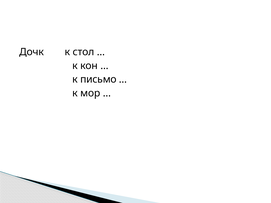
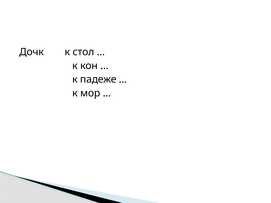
письмо: письмо -> падеже
